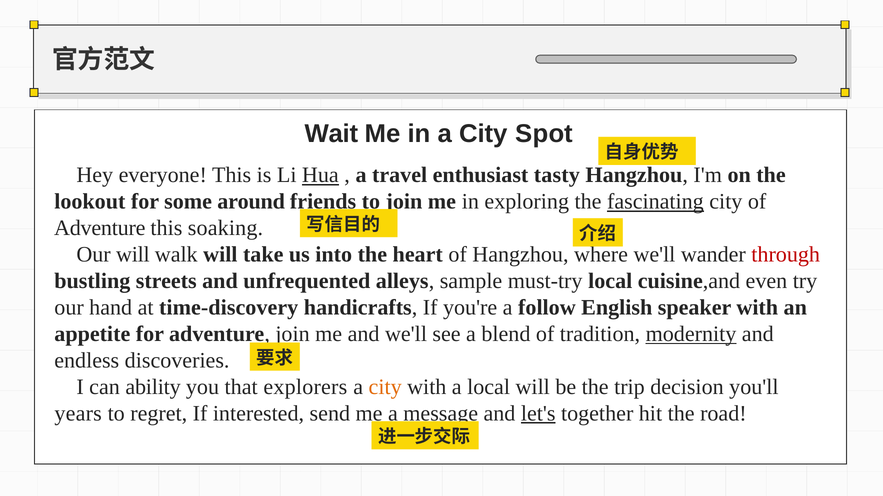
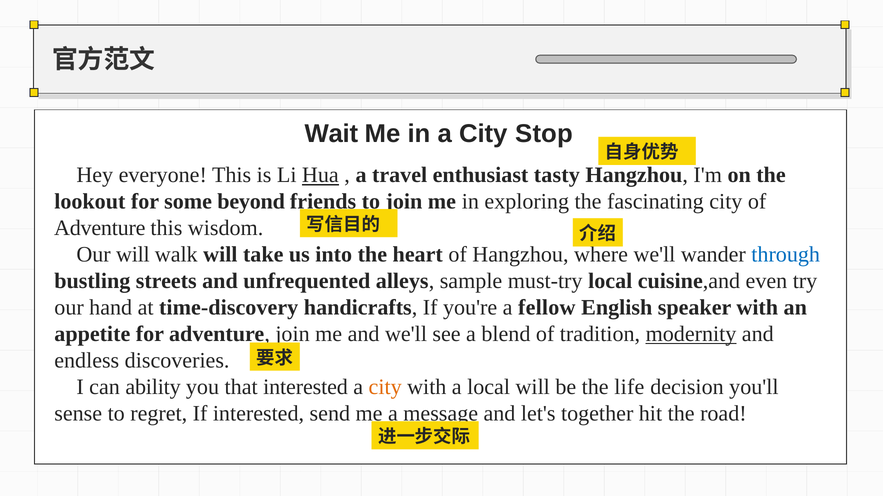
Spot: Spot -> Stop
around: around -> beyond
fascinating underline: present -> none
soaking: soaking -> wisdom
through colour: red -> blue
follow: follow -> fellow
that explorers: explorers -> interested
trip: trip -> life
years: years -> sense
let's underline: present -> none
